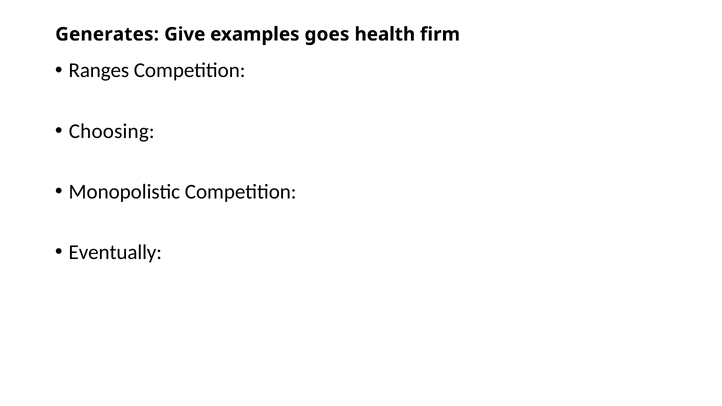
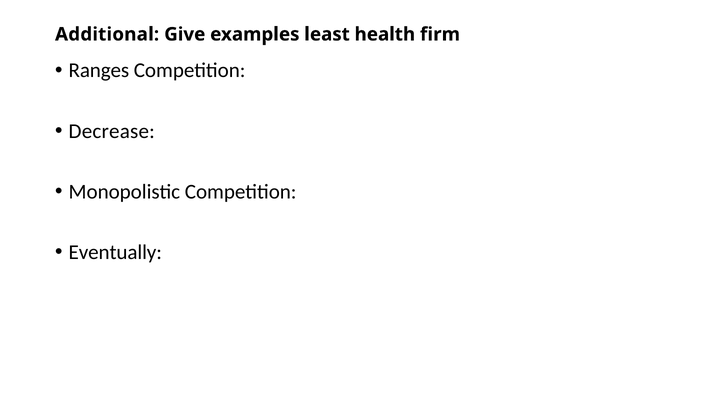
Generates: Generates -> Additional
goes: goes -> least
Choosing: Choosing -> Decrease
